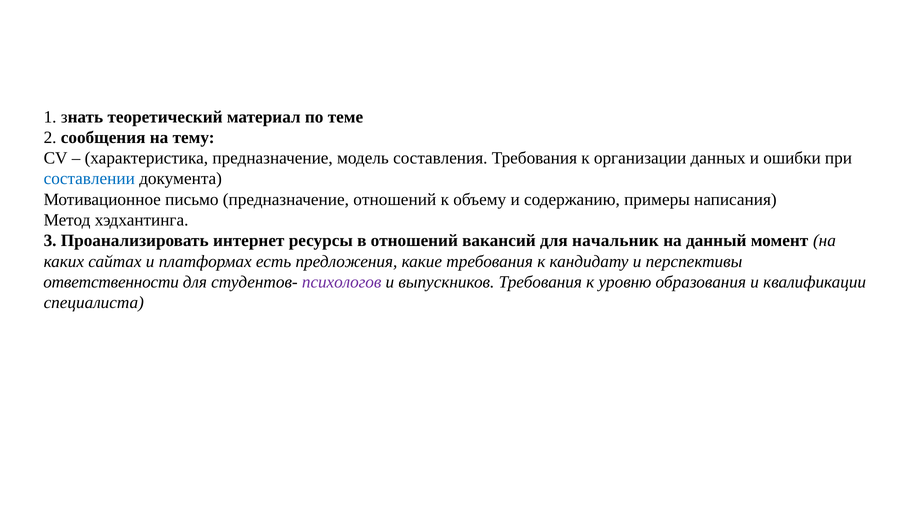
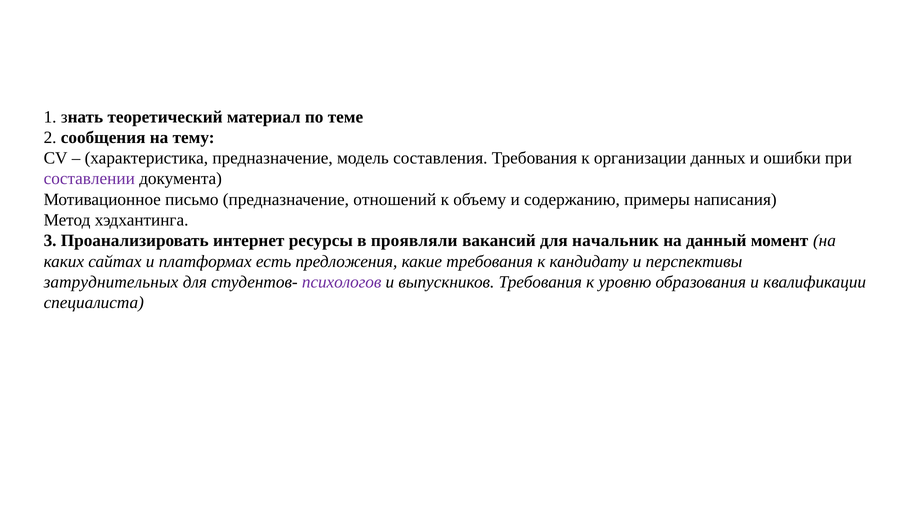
составлении colour: blue -> purple
в отношений: отношений -> проявляли
ответственности: ответственности -> затруднительных
